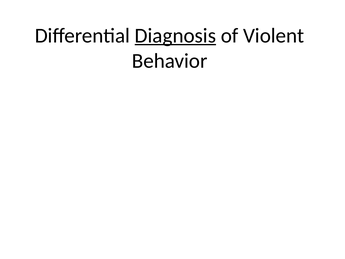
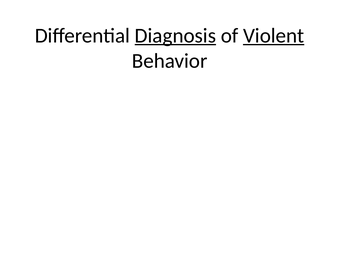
Violent underline: none -> present
